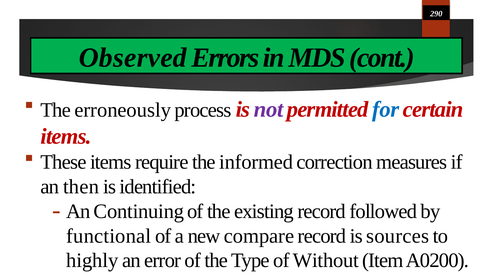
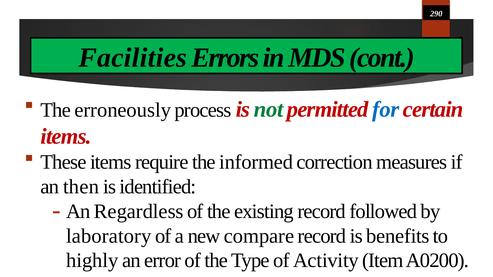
Observed: Observed -> Facilities
not colour: purple -> green
Continuing: Continuing -> Regardless
functional: functional -> laboratory
sources: sources -> benefits
Without: Without -> Activity
